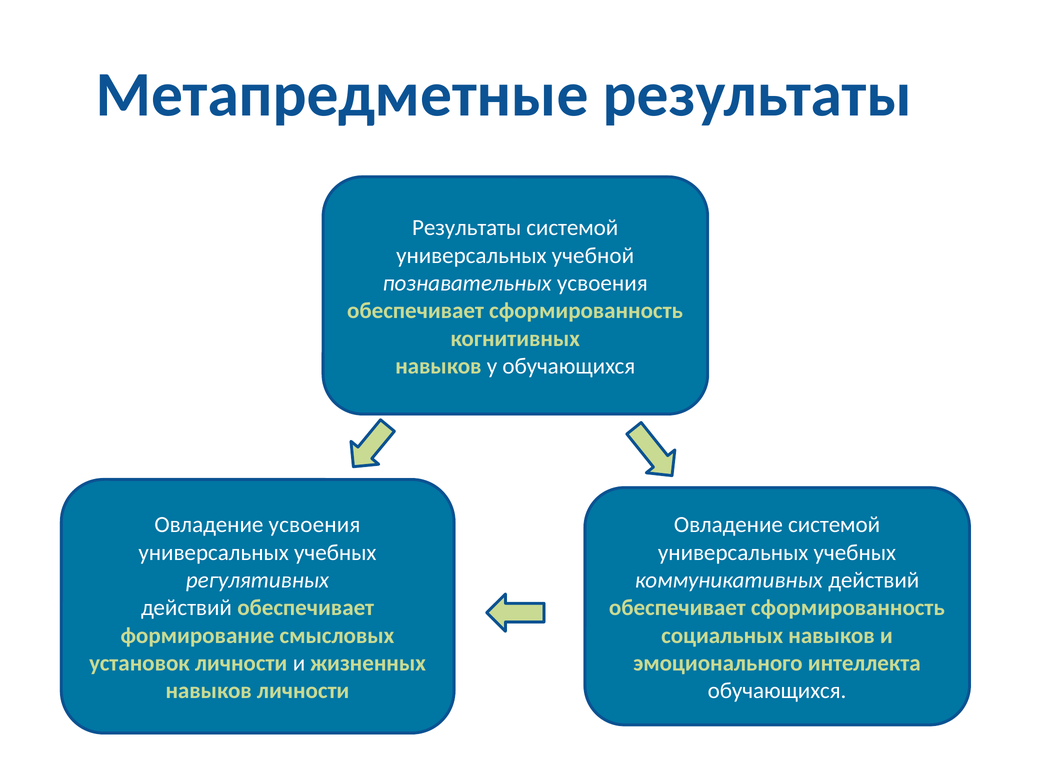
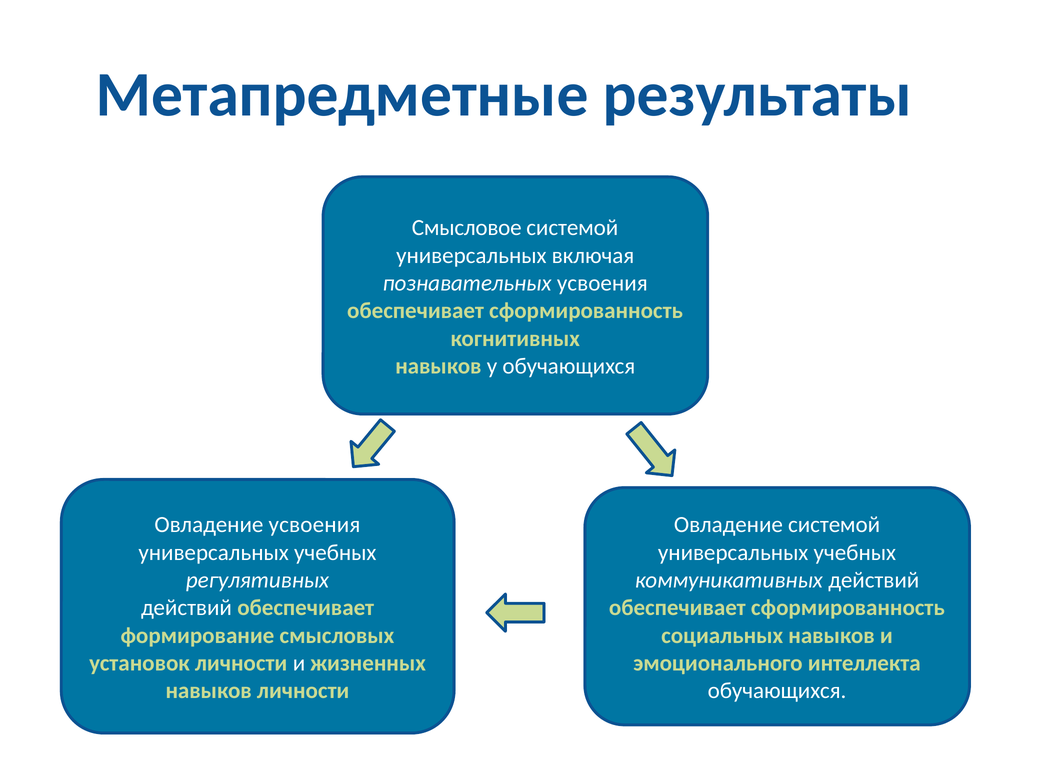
Результаты at (467, 228): Результаты -> Смысловое
учебной: учебной -> включая
